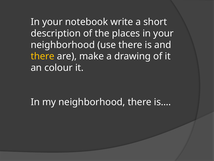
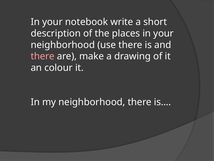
there at (43, 56) colour: yellow -> pink
